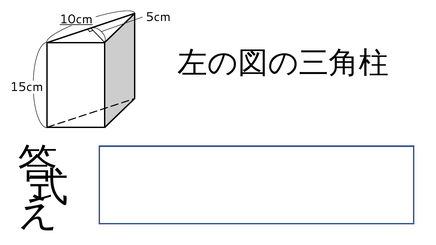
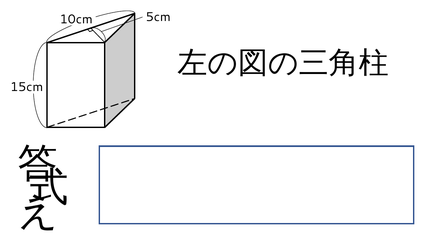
10cm underline: present -> none
